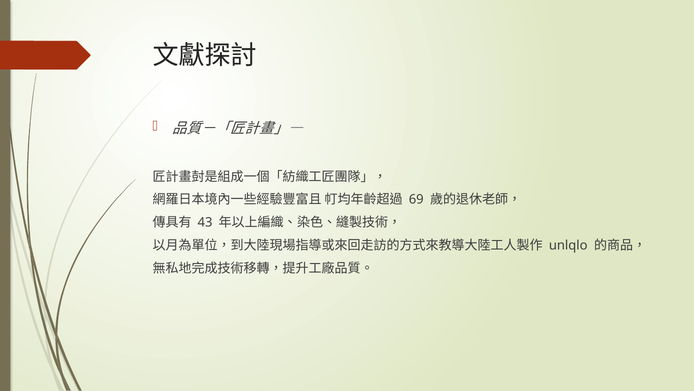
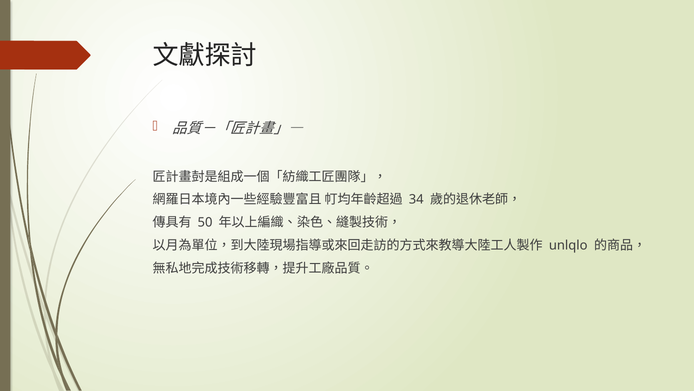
69: 69 -> 34
43: 43 -> 50
